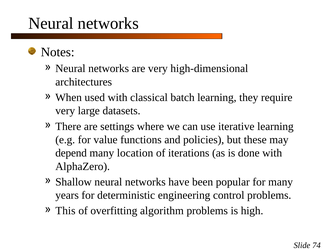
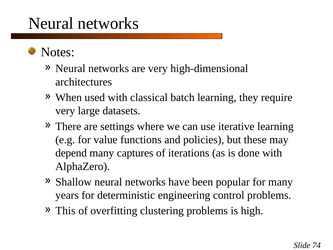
location: location -> captures
algorithm: algorithm -> clustering
